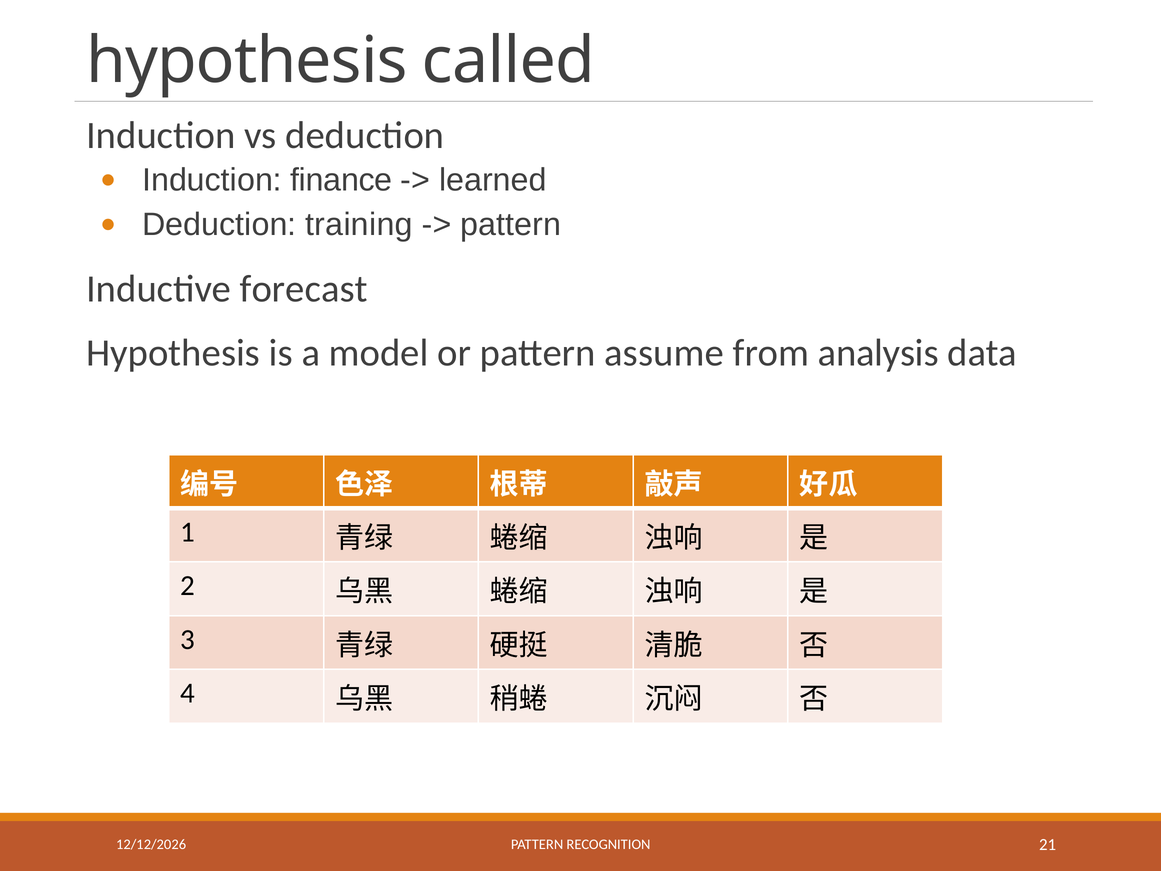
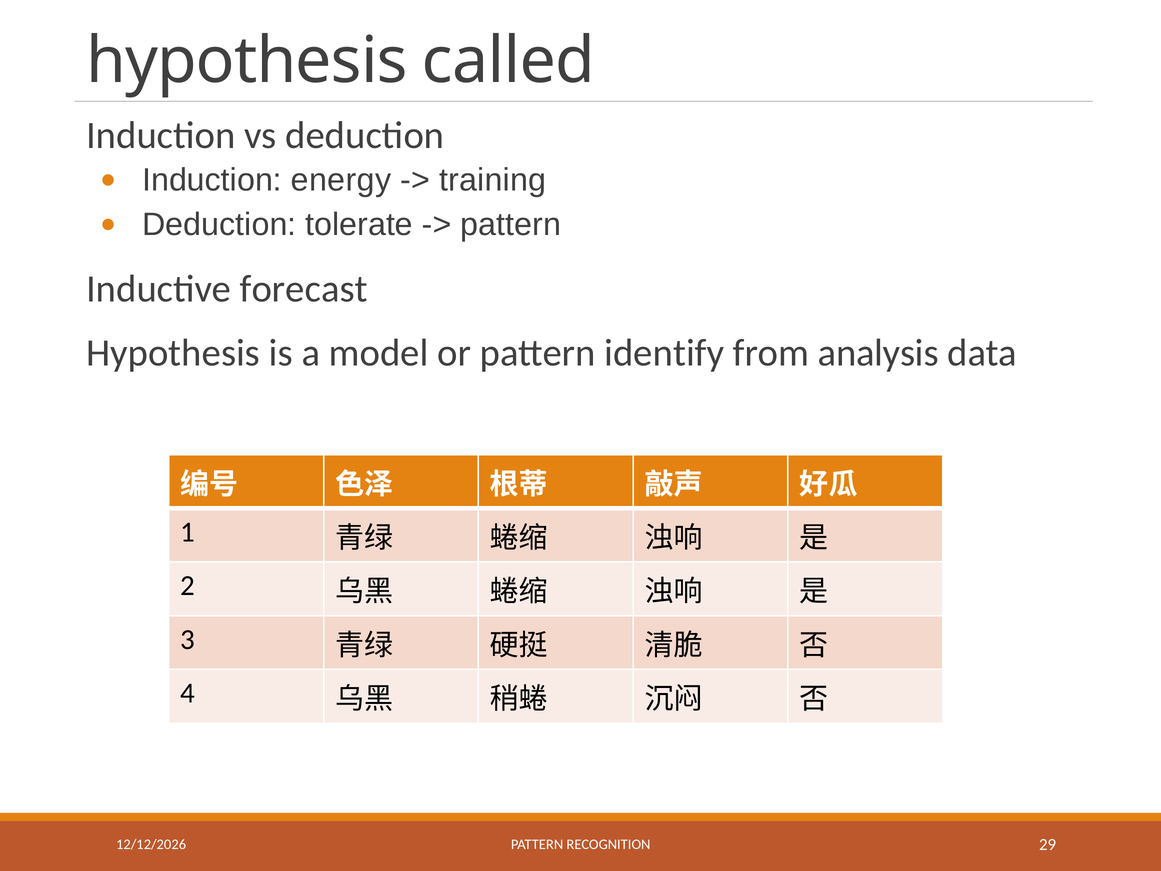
finance: finance -> energy
learned: learned -> training
training: training -> tolerate
assume: assume -> identify
21: 21 -> 29
